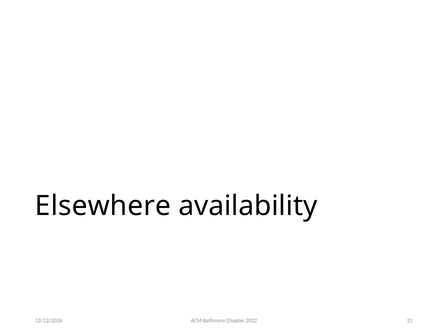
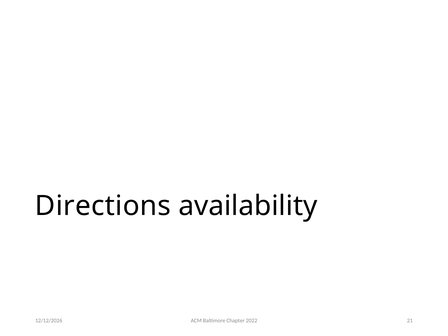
Elsewhere: Elsewhere -> Directions
